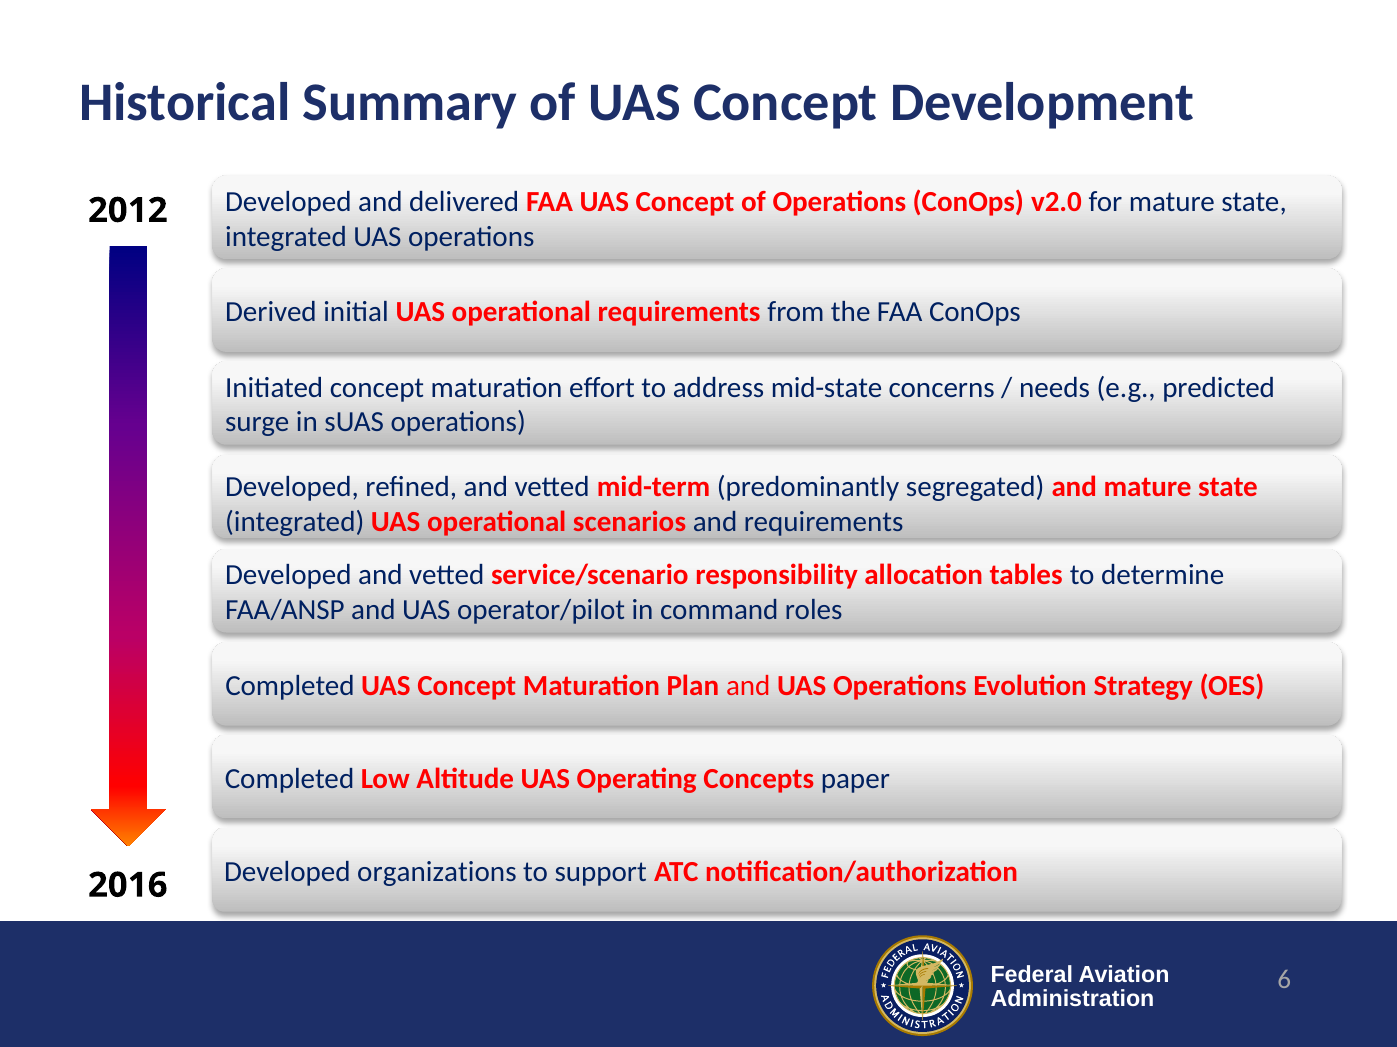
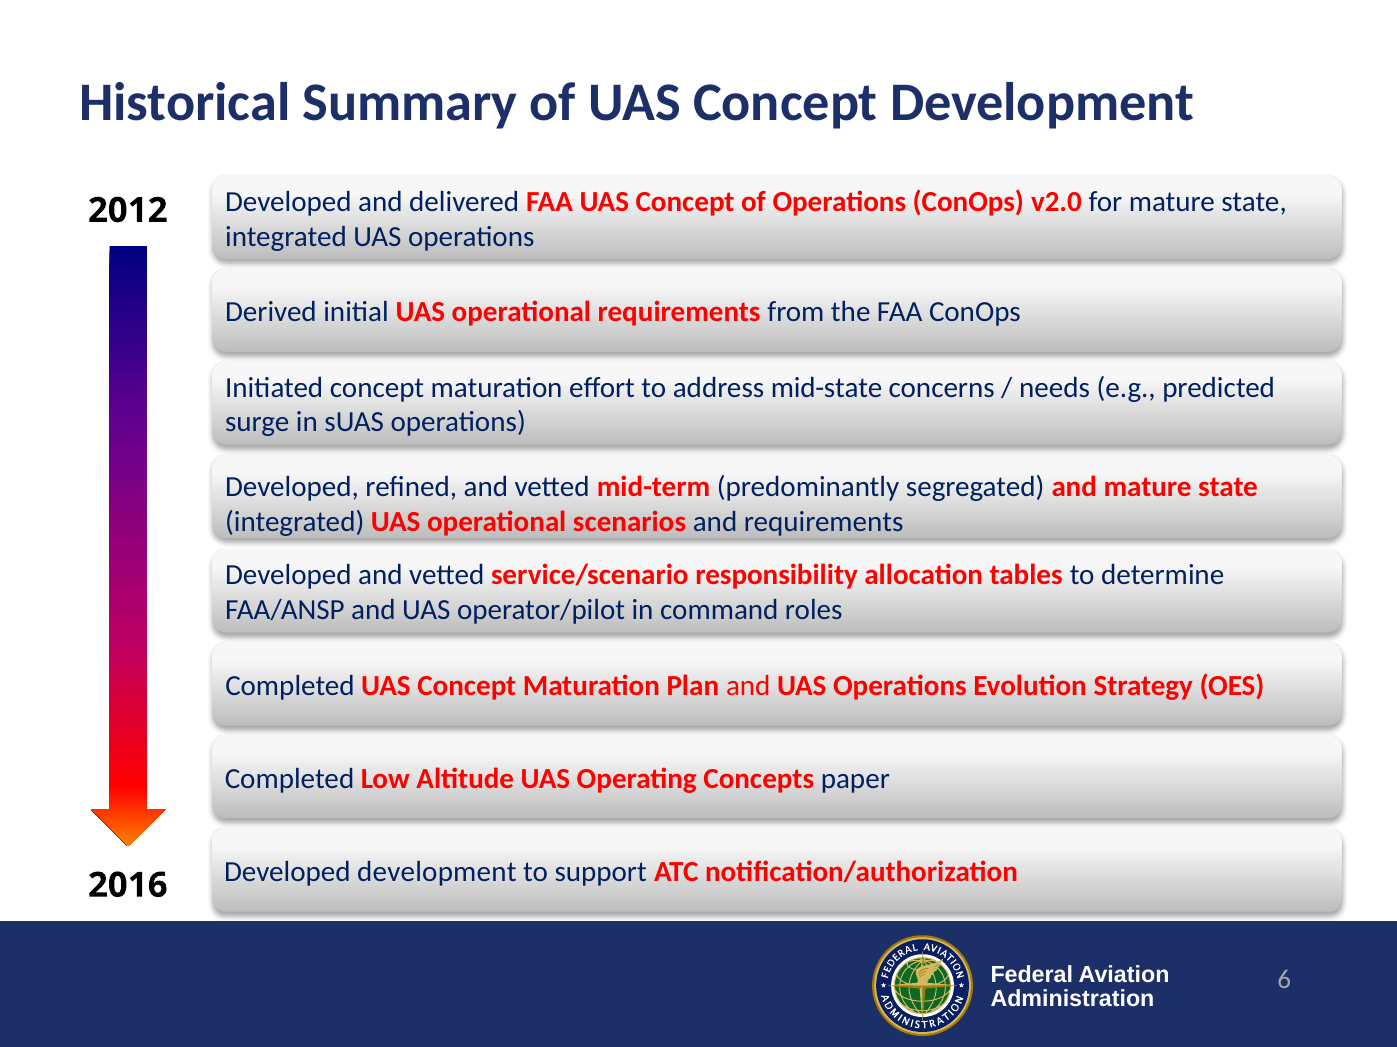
Developed organizations: organizations -> development
